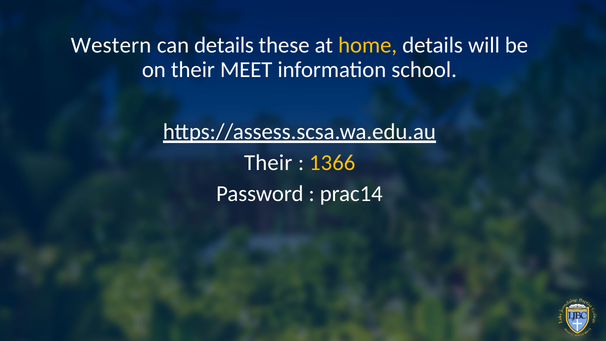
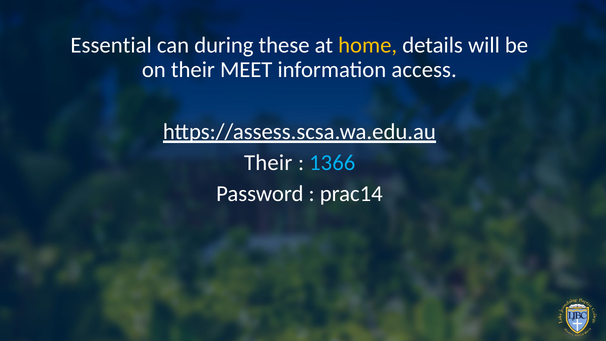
Western: Western -> Essential
can details: details -> during
school: school -> access
1366 colour: yellow -> light blue
